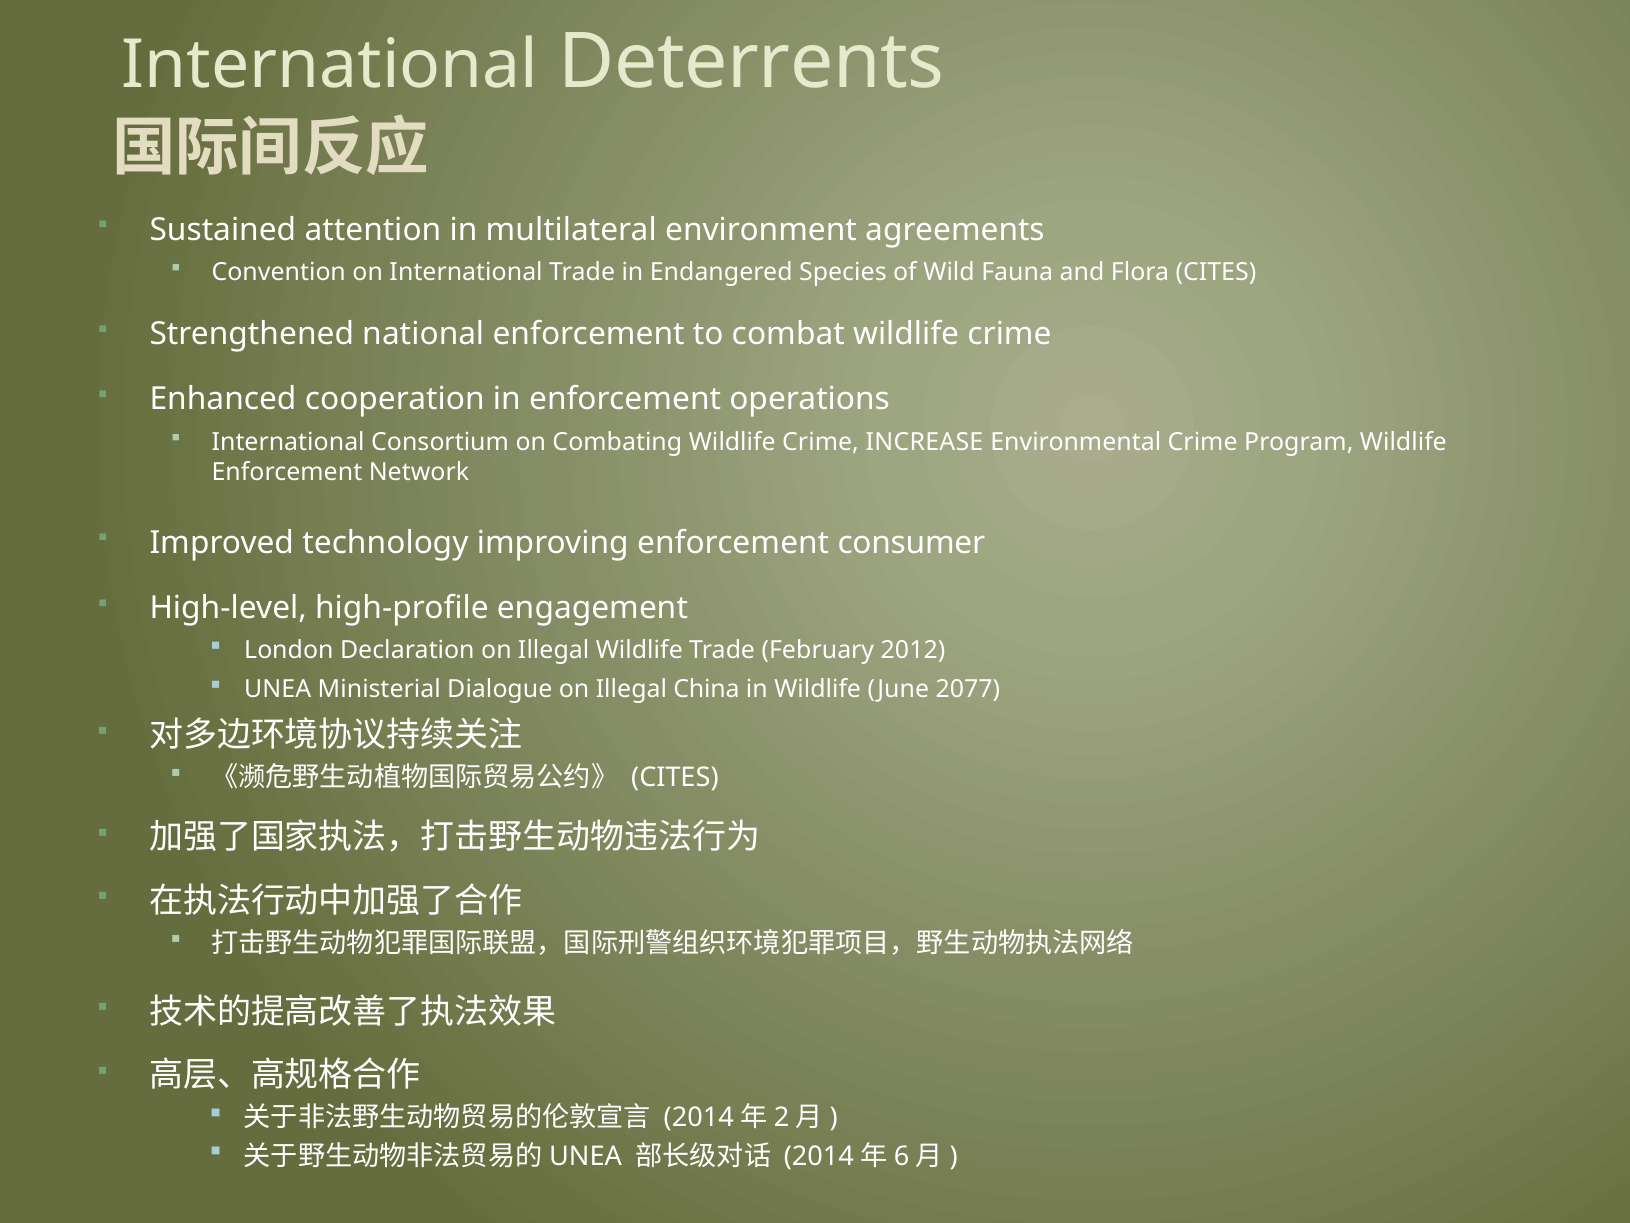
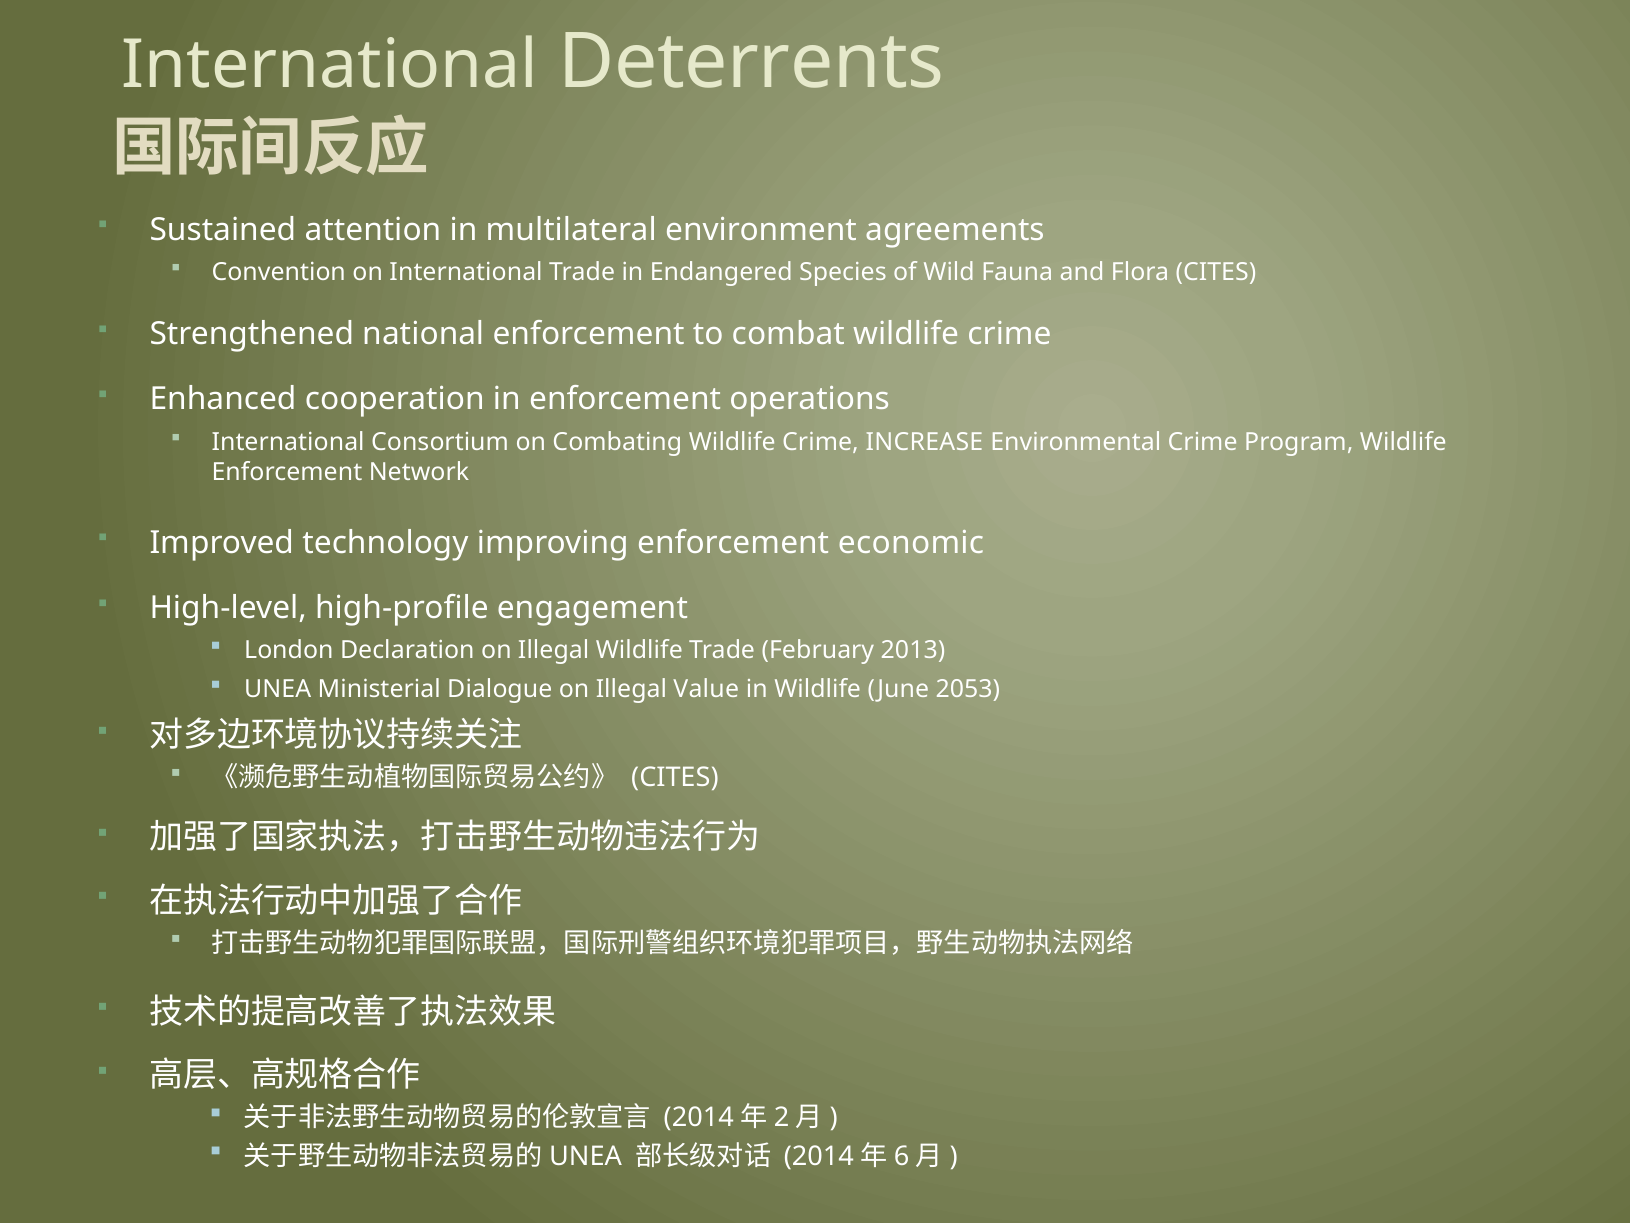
consumer: consumer -> economic
2012: 2012 -> 2013
China: China -> Value
2077: 2077 -> 2053
